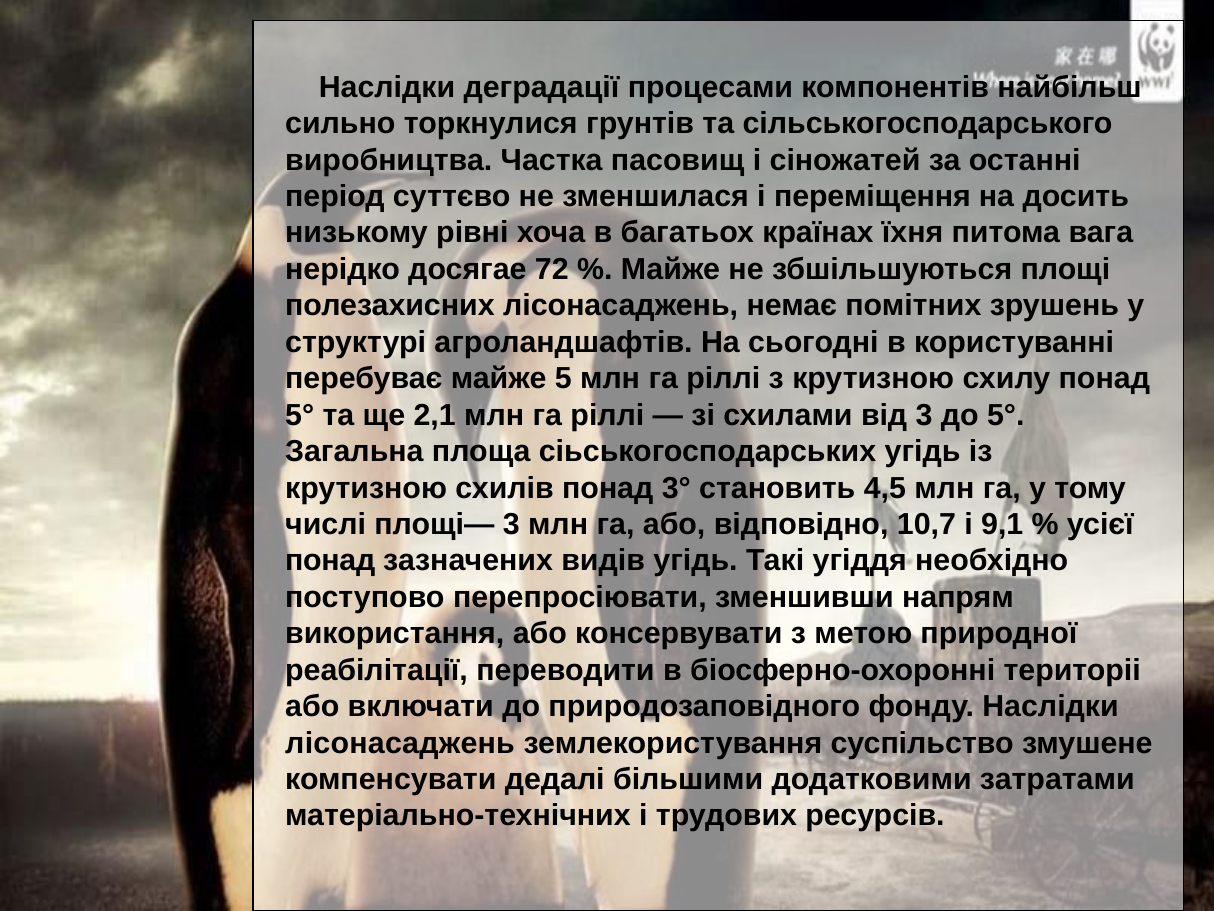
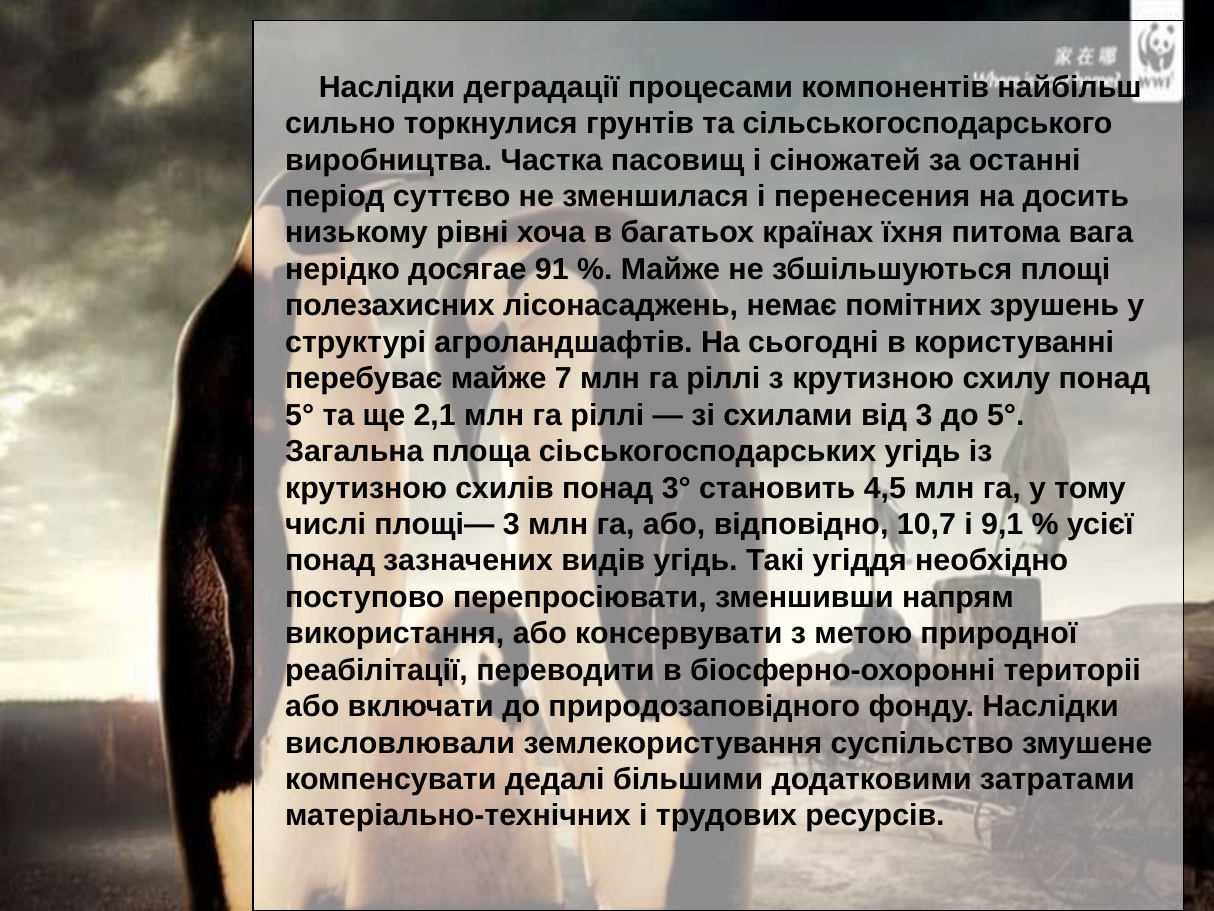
переміщення: переміщення -> перенесения
72: 72 -> 91
5: 5 -> 7
лісонасаджень at (400, 743): лісонасаджень -> висловлювали
